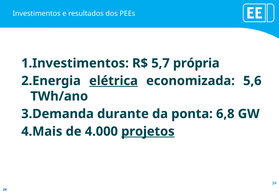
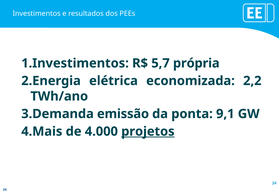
elétrica underline: present -> none
5,6: 5,6 -> 2,2
durante: durante -> emissão
6,8: 6,8 -> 9,1
